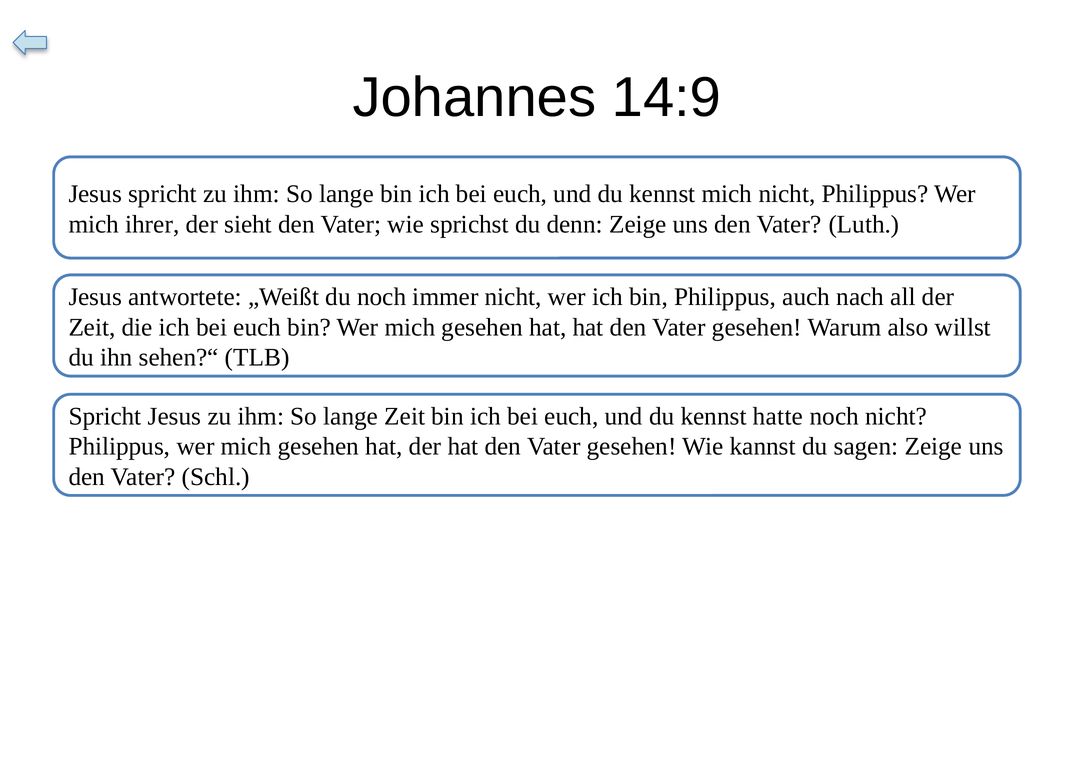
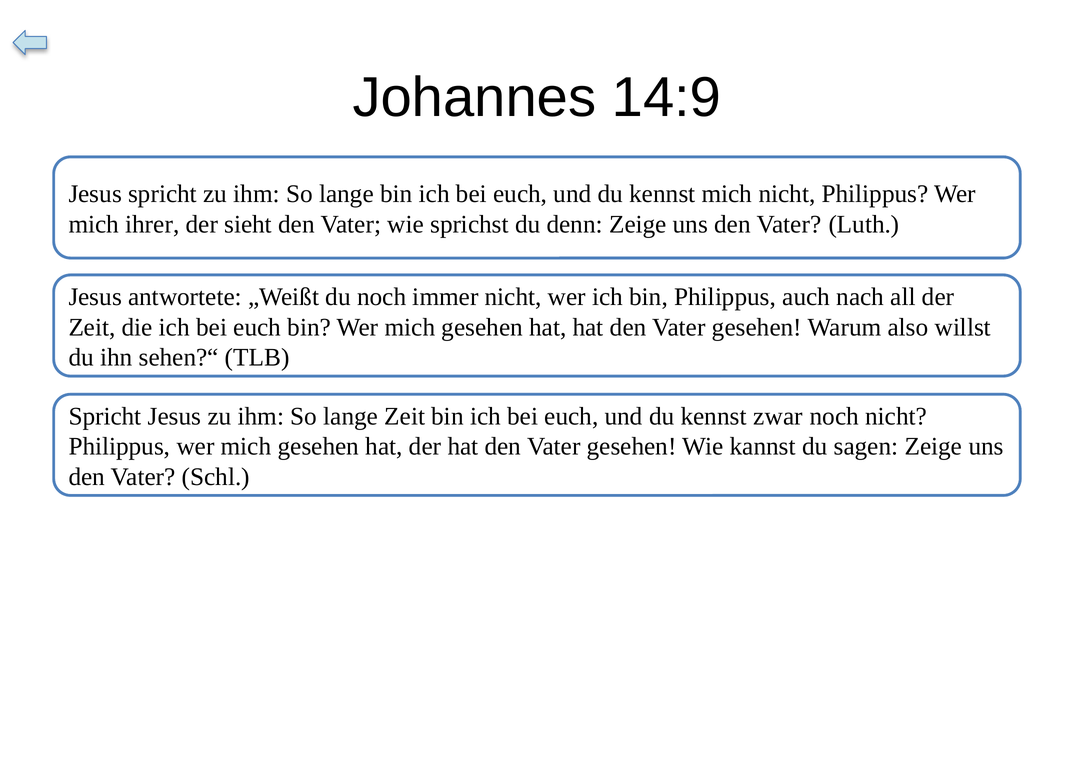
hatte: hatte -> zwar
